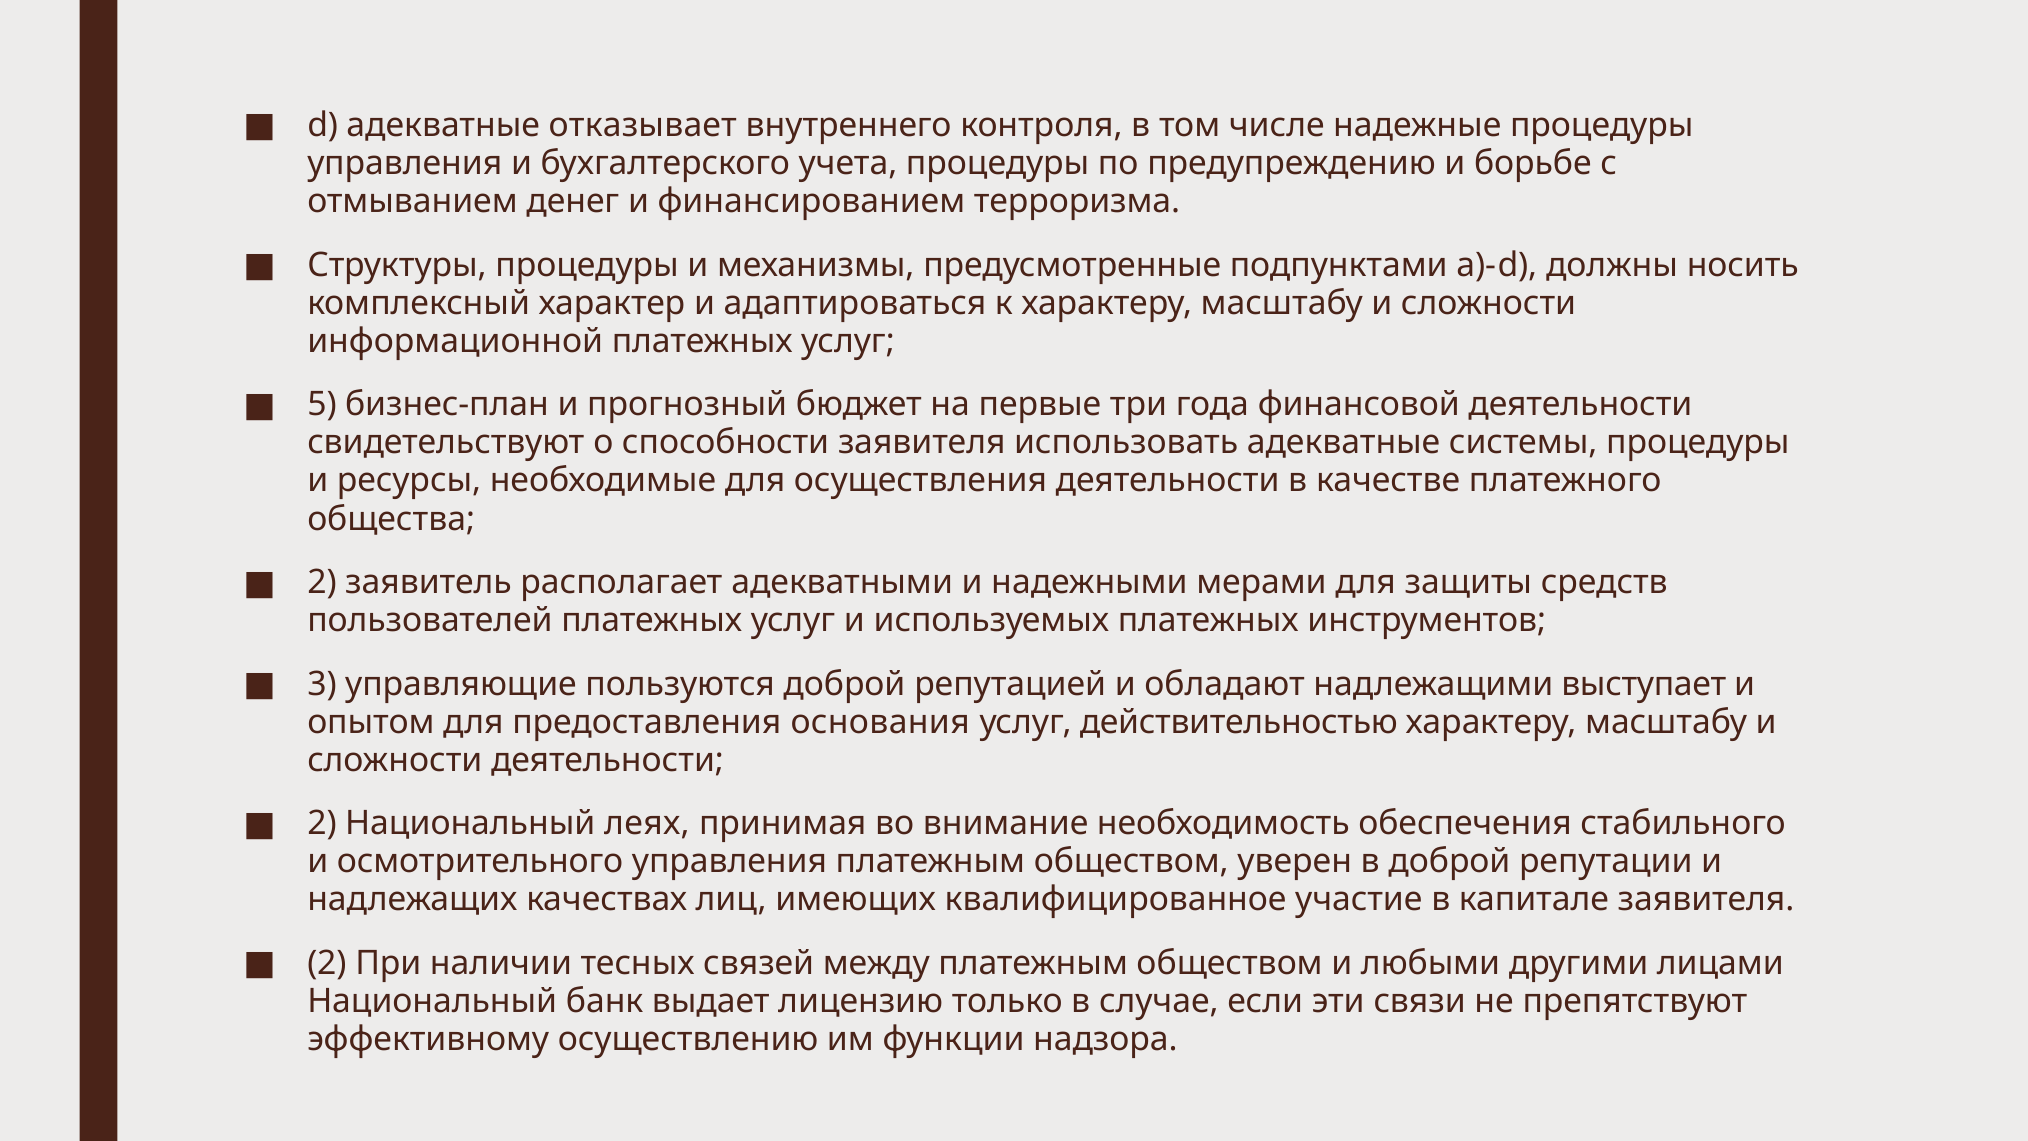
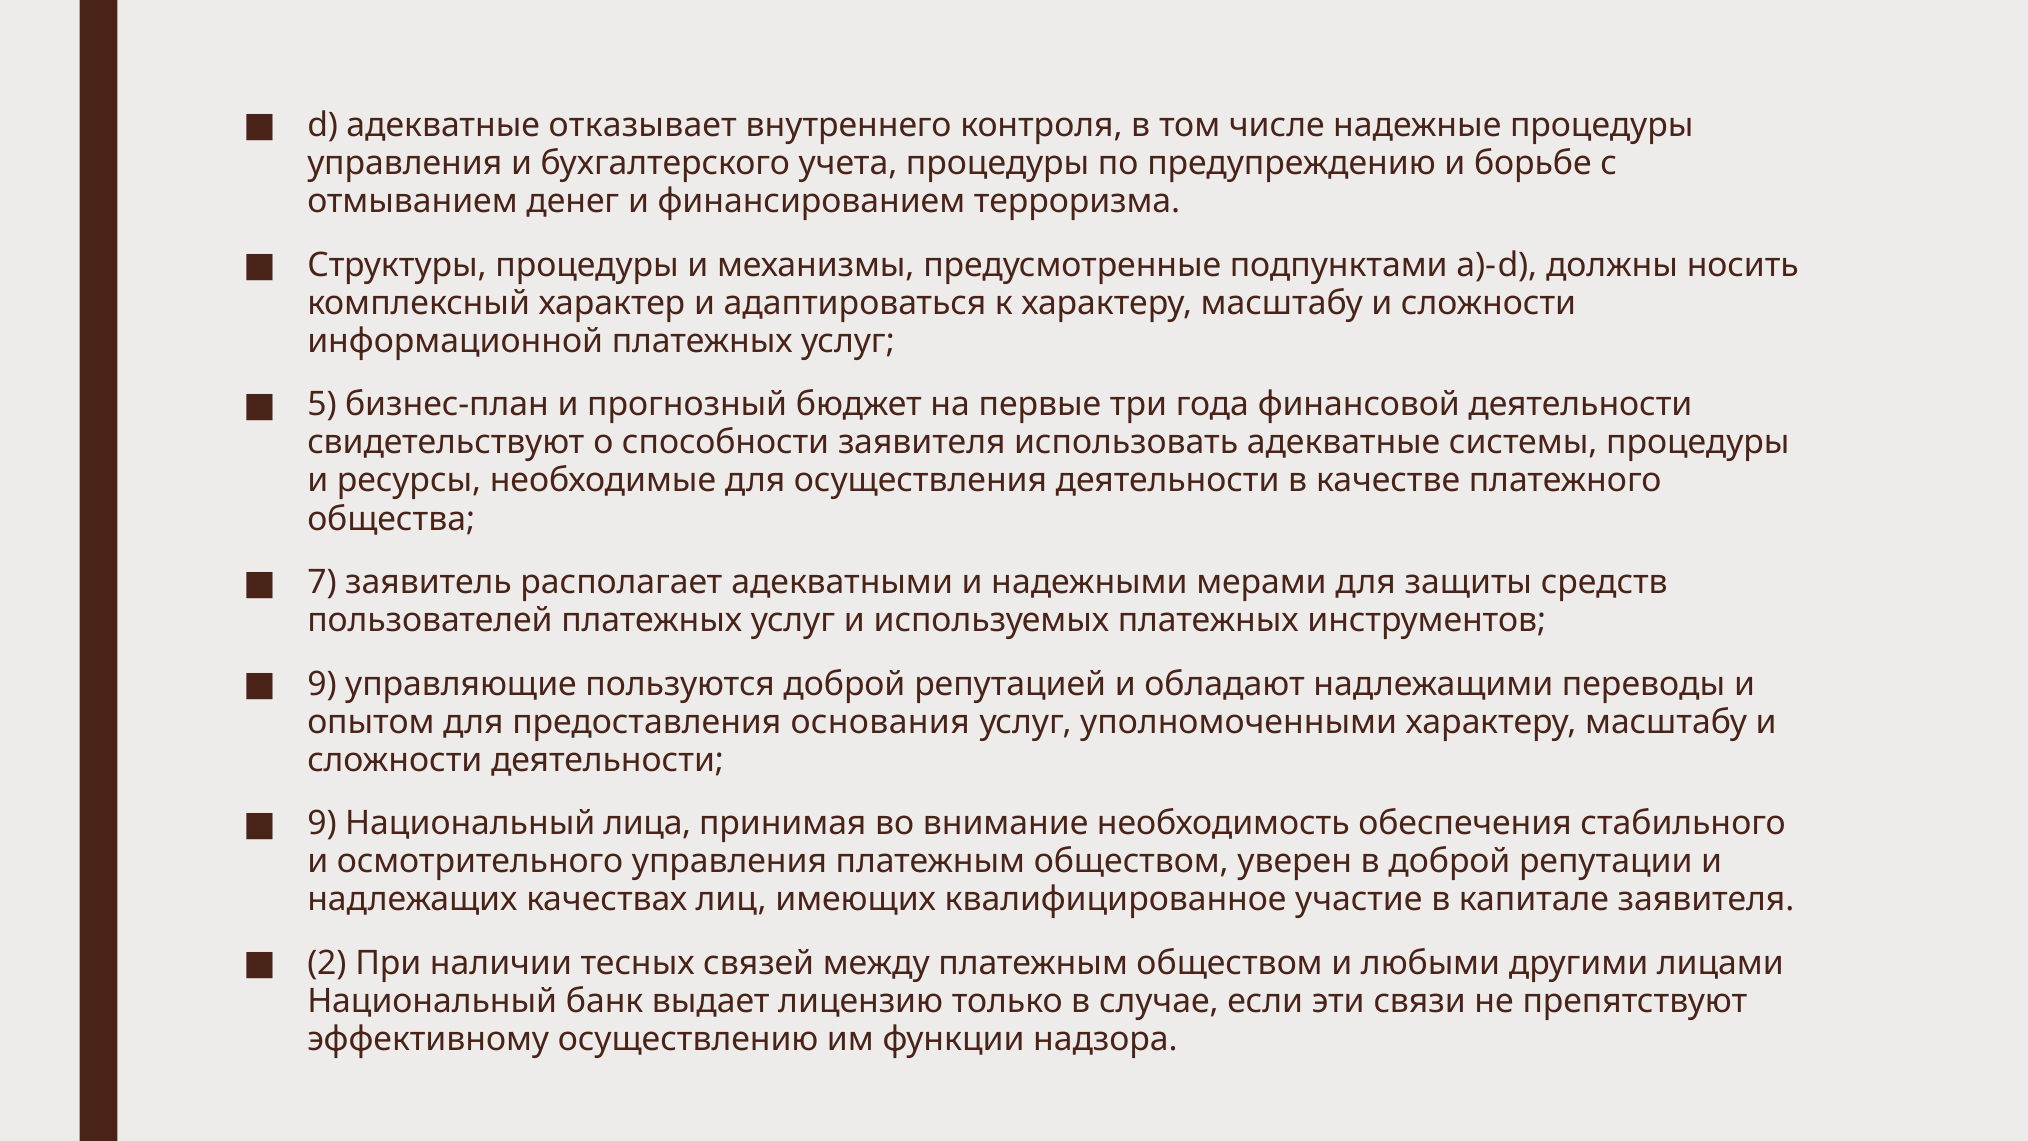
2 at (322, 582): 2 -> 7
3 at (322, 684): 3 -> 9
выступает: выступает -> переводы
действительностью: действительностью -> уполномоченными
2 at (322, 823): 2 -> 9
леях: леях -> лица
